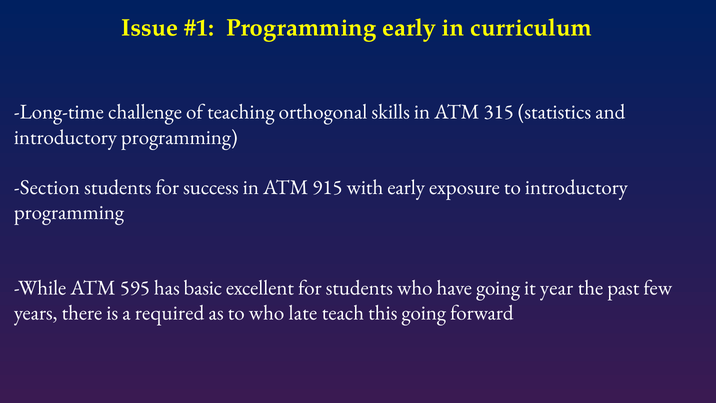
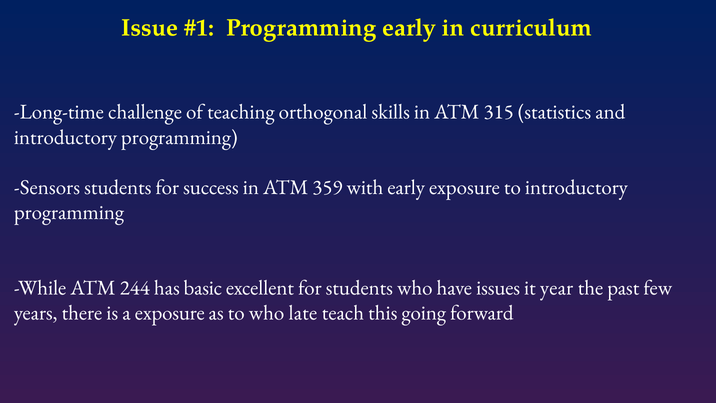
Section: Section -> Sensors
915: 915 -> 359
595: 595 -> 244
have going: going -> issues
a required: required -> exposure
